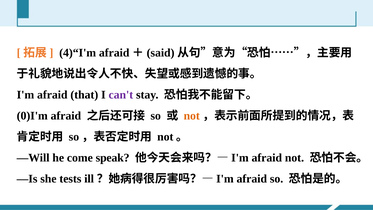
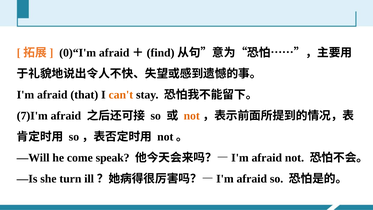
4)“I'm: 4)“I'm -> 0)“I'm
said: said -> find
can't colour: purple -> orange
0)I'm: 0)I'm -> 7)I'm
tests: tests -> turn
